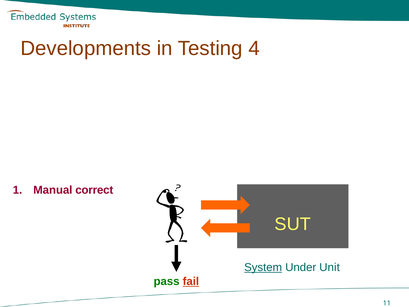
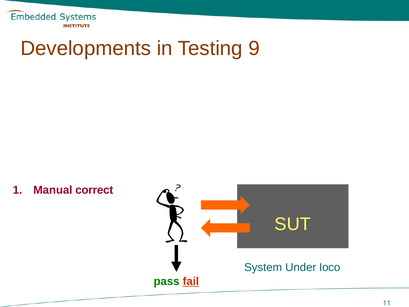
4: 4 -> 9
System underline: present -> none
Unit: Unit -> Ioco
